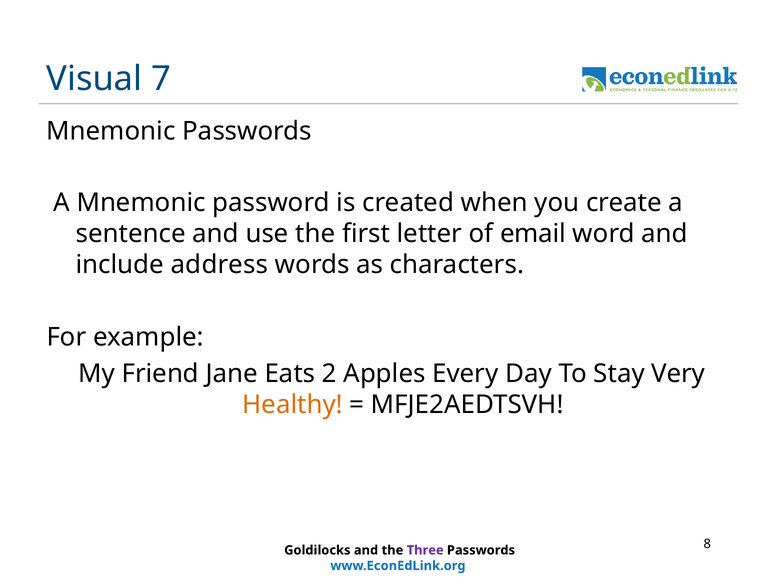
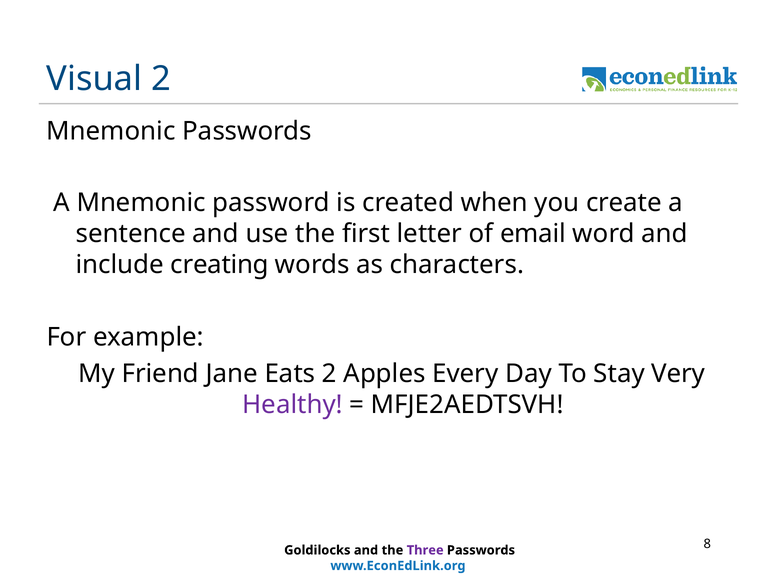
Visual 7: 7 -> 2
address: address -> creating
Healthy colour: orange -> purple
